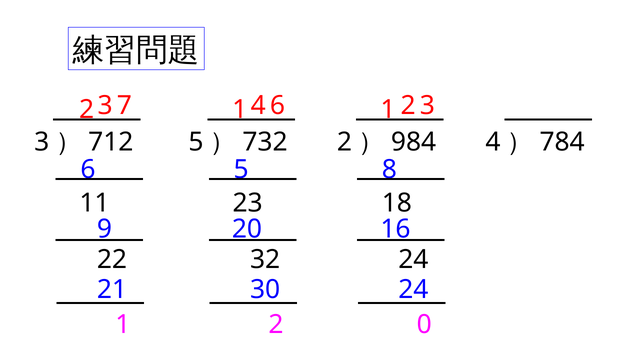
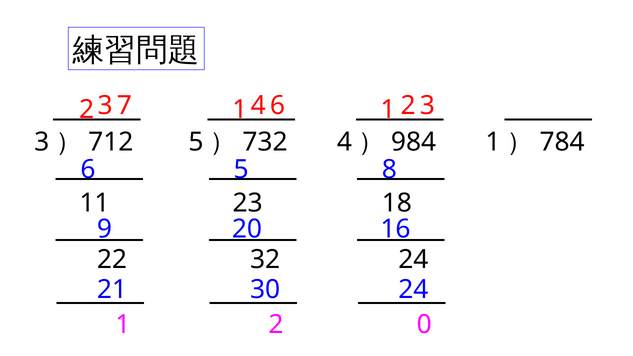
2 at (344, 142): 2 -> 4
4 at (493, 142): 4 -> 1
